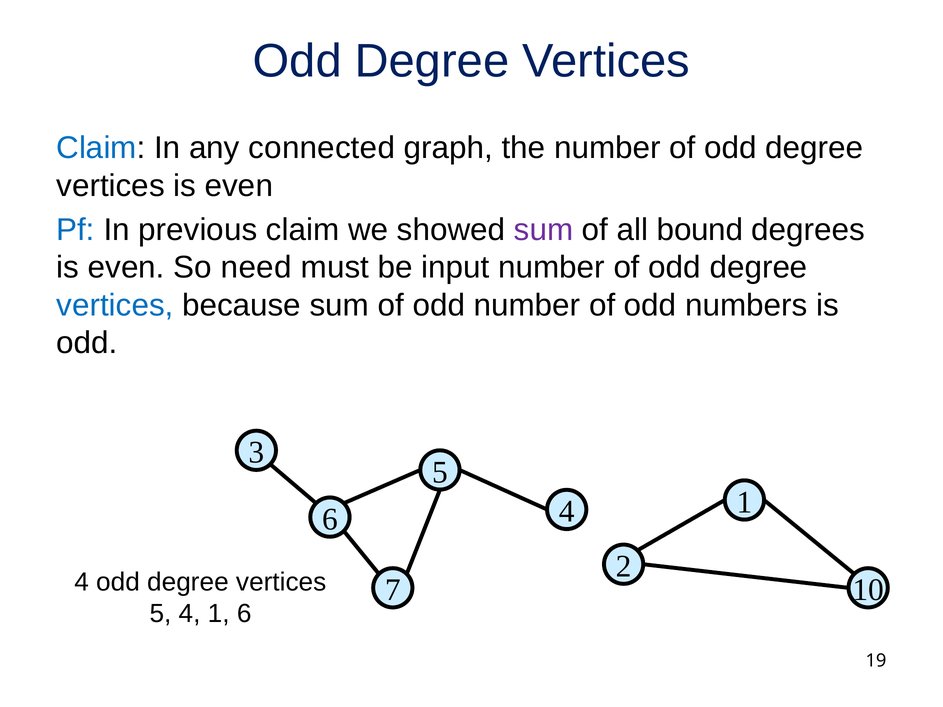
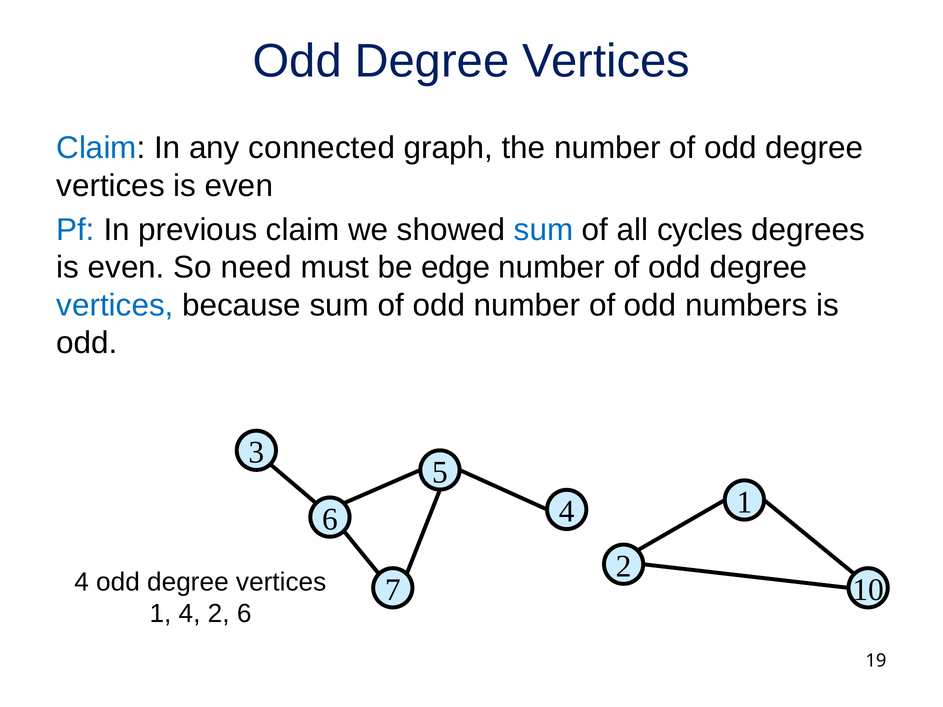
sum at (544, 230) colour: purple -> blue
bound: bound -> cycles
input: input -> edge
5 at (160, 614): 5 -> 1
4 1: 1 -> 2
